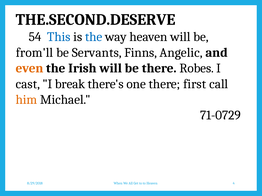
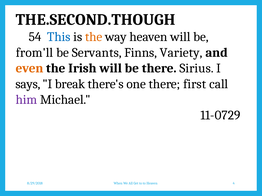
THE.SECOND.DESERVE: THE.SECOND.DESERVE -> THE.SECOND.THOUGH
the at (94, 37) colour: blue -> orange
Angelic: Angelic -> Variety
Robes: Robes -> Sirius
cast: cast -> says
him colour: orange -> purple
71-0729: 71-0729 -> 11-0729
